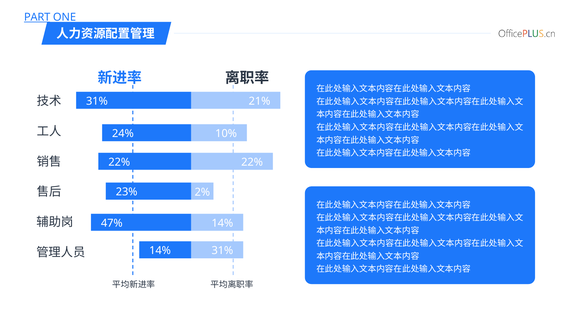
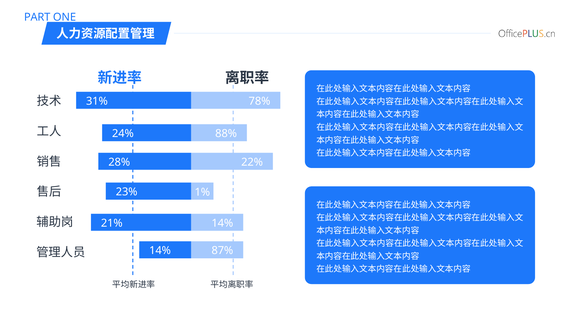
PART underline: present -> none
21%: 21% -> 78%
10%: 10% -> 88%
22% at (119, 162): 22% -> 28%
2%: 2% -> 1%
47%: 47% -> 21%
14% 31%: 31% -> 87%
